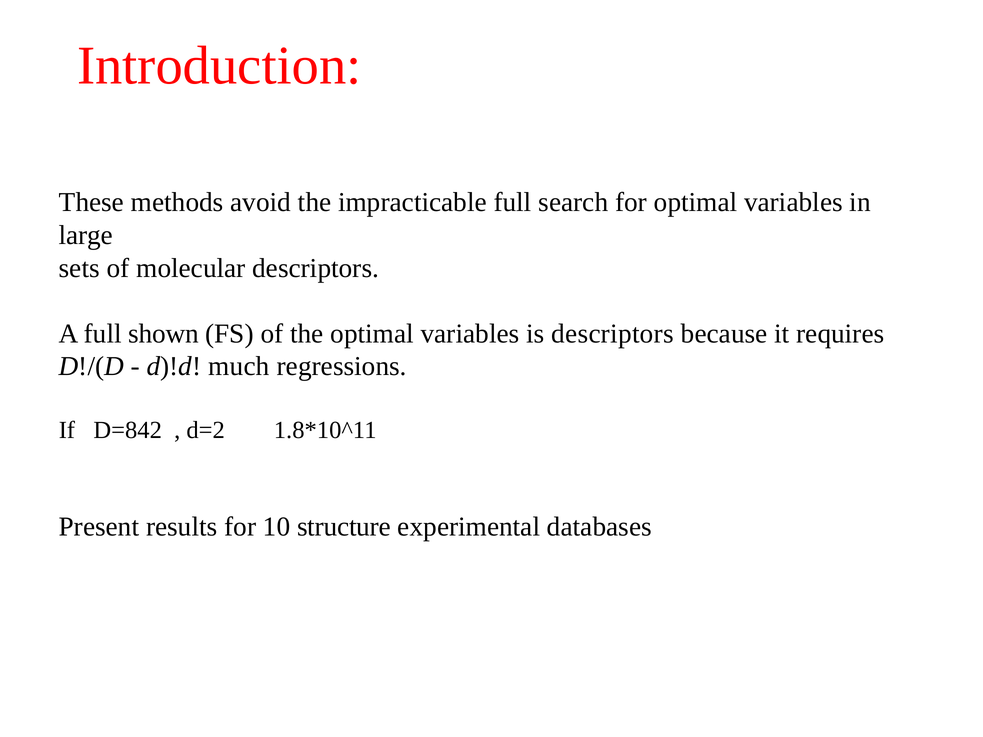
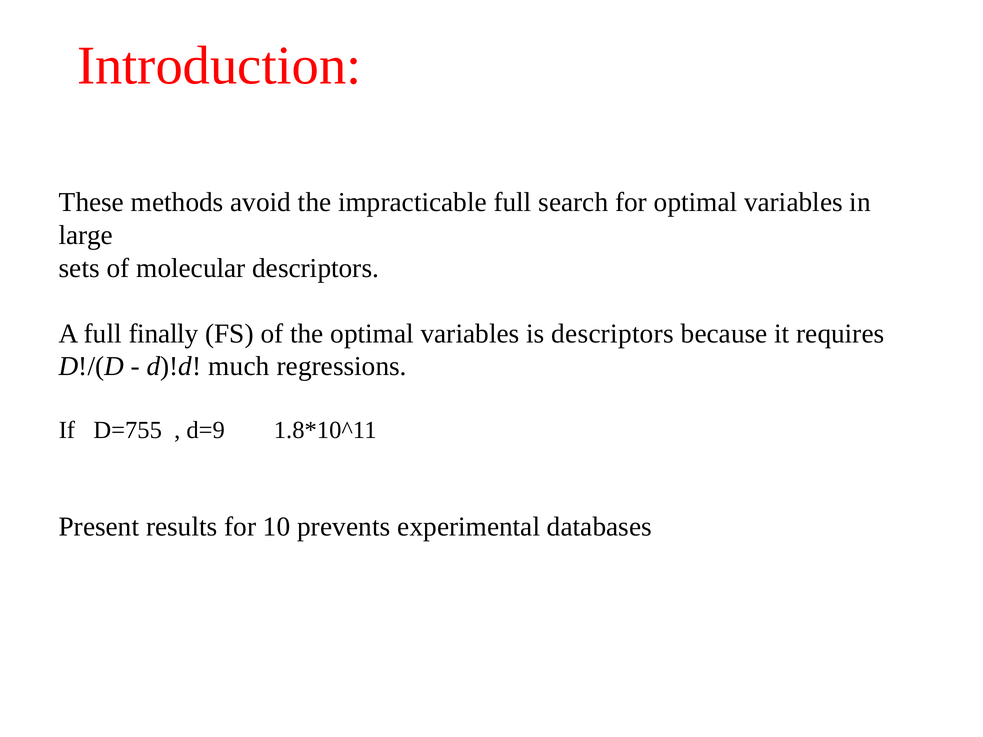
shown: shown -> finally
D=842: D=842 -> D=755
d=2: d=2 -> d=9
structure: structure -> prevents
